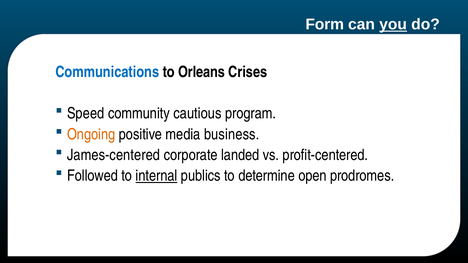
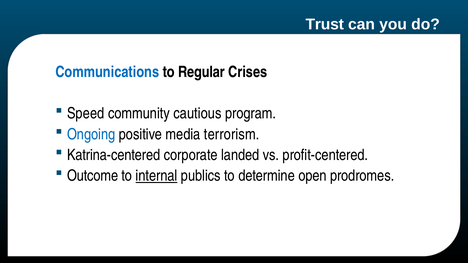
Form: Form -> Trust
you underline: present -> none
Orleans: Orleans -> Regular
Ongoing colour: orange -> blue
business: business -> terrorism
James-centered: James-centered -> Katrina-centered
Followed: Followed -> Outcome
